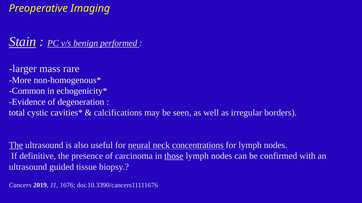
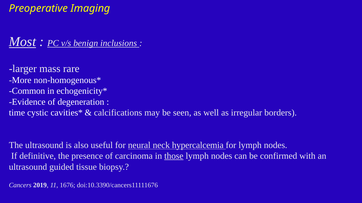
Stain: Stain -> Most
performed: performed -> inclusions
total: total -> time
The at (16, 146) underline: present -> none
concentrations: concentrations -> hypercalcemia
